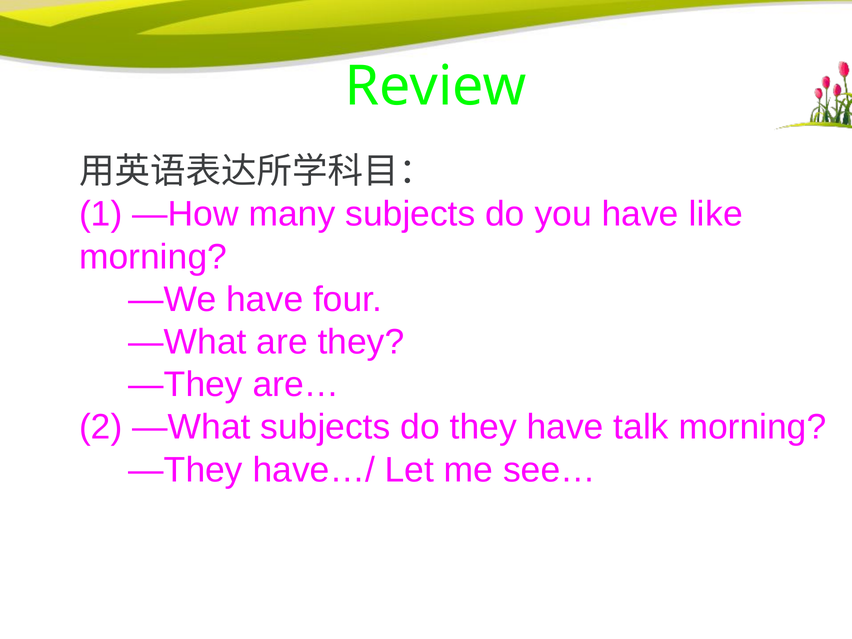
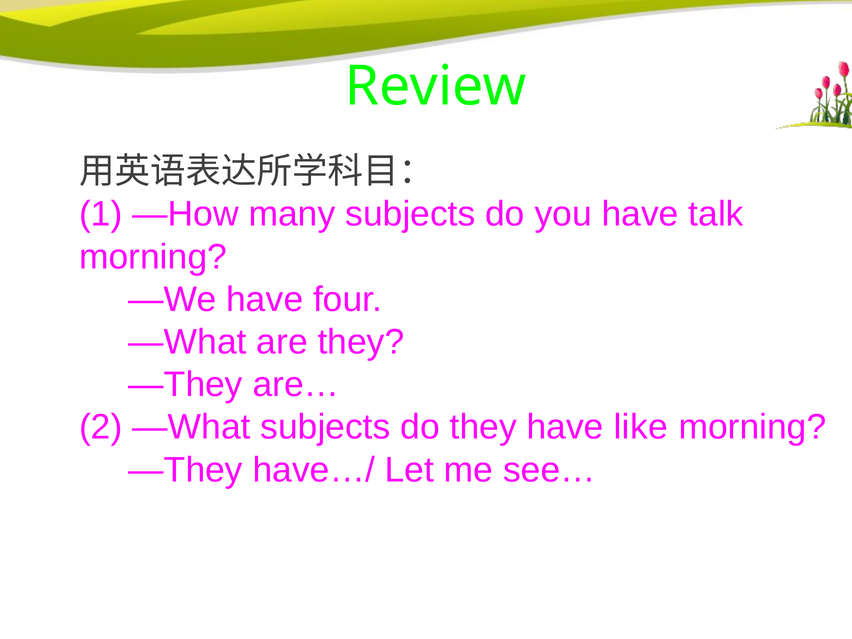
like: like -> talk
talk: talk -> like
